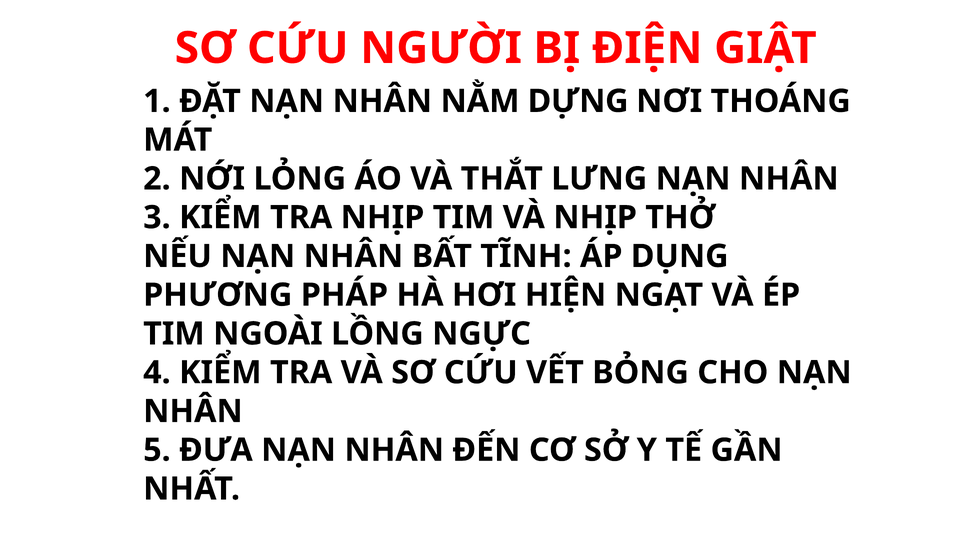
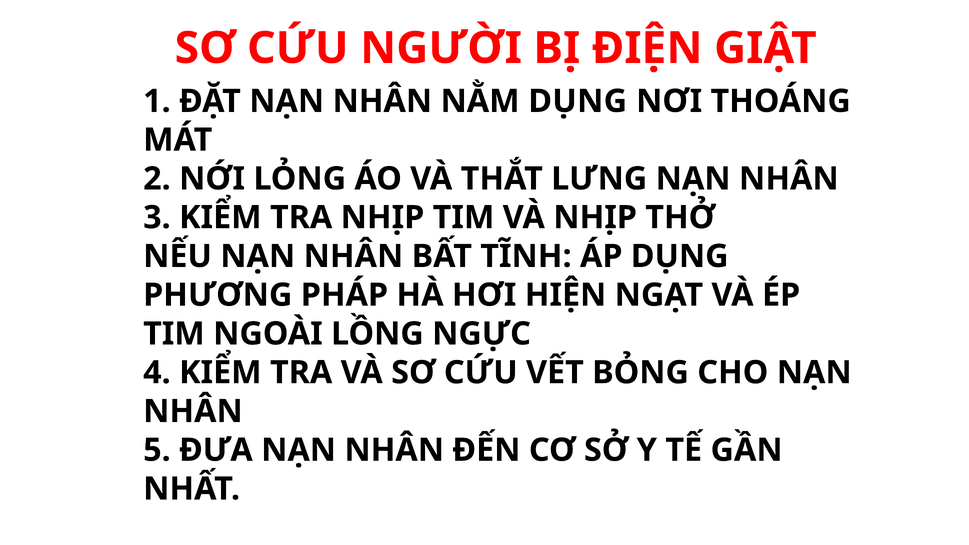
NẰM DỰNG: DỰNG -> DỤNG
